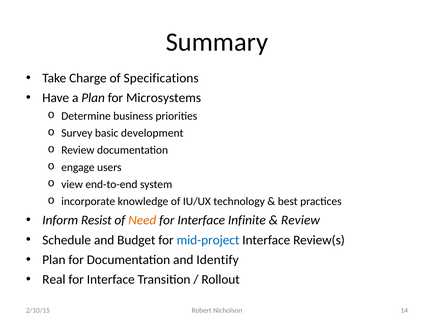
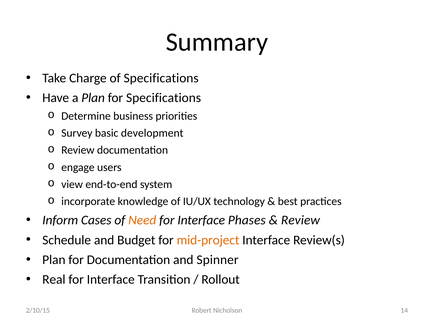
for Microsystems: Microsystems -> Specifications
Resist: Resist -> Cases
Infinite: Infinite -> Phases
mid-project colour: blue -> orange
Identify: Identify -> Spinner
